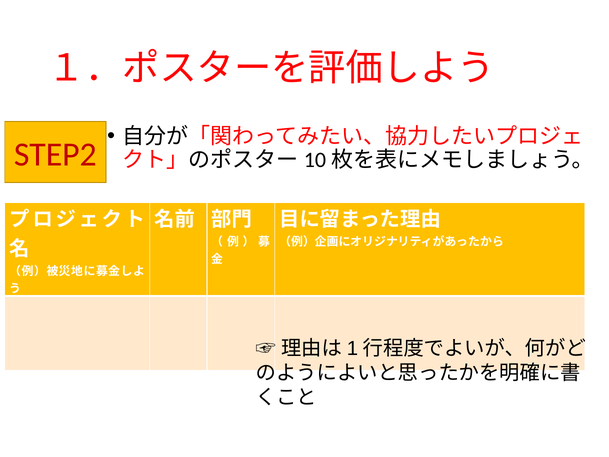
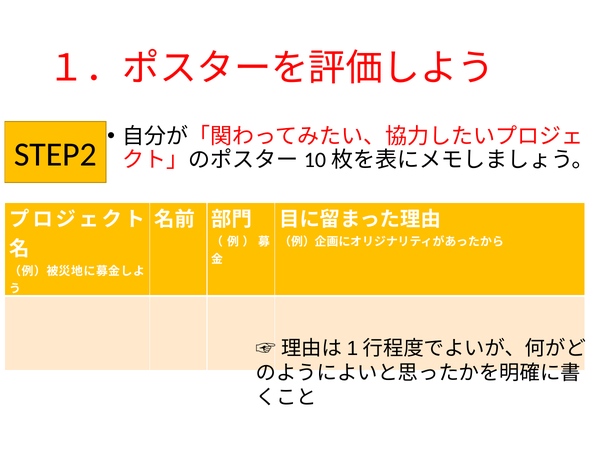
STEP2 colour: red -> black
